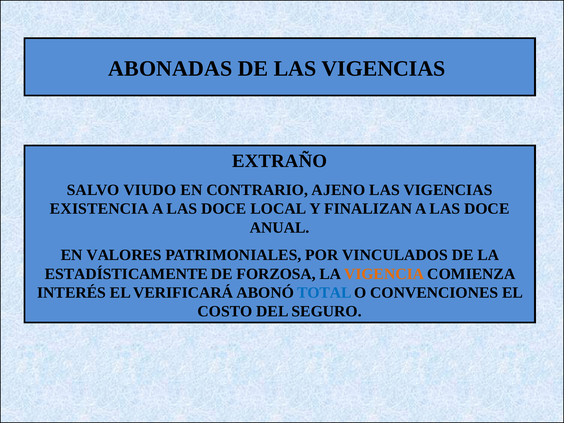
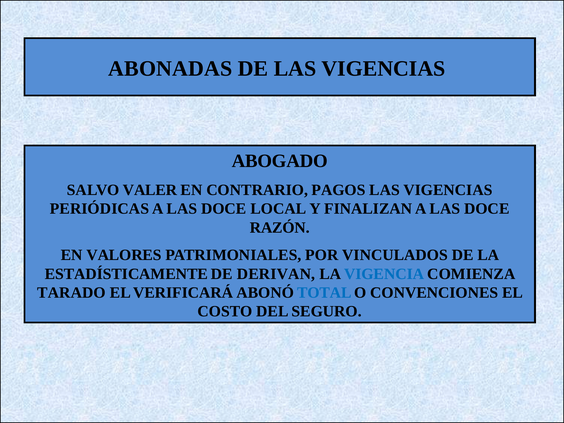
EXTRAÑO: EXTRAÑO -> ABOGADO
VIUDO: VIUDO -> VALER
AJENO: AJENO -> PAGOS
EXISTENCIA: EXISTENCIA -> PERIÓDICAS
ANUAL: ANUAL -> RAZÓN
FORZOSA: FORZOSA -> DERIVAN
VIGENCIA colour: orange -> blue
INTERÉS: INTERÉS -> TARADO
